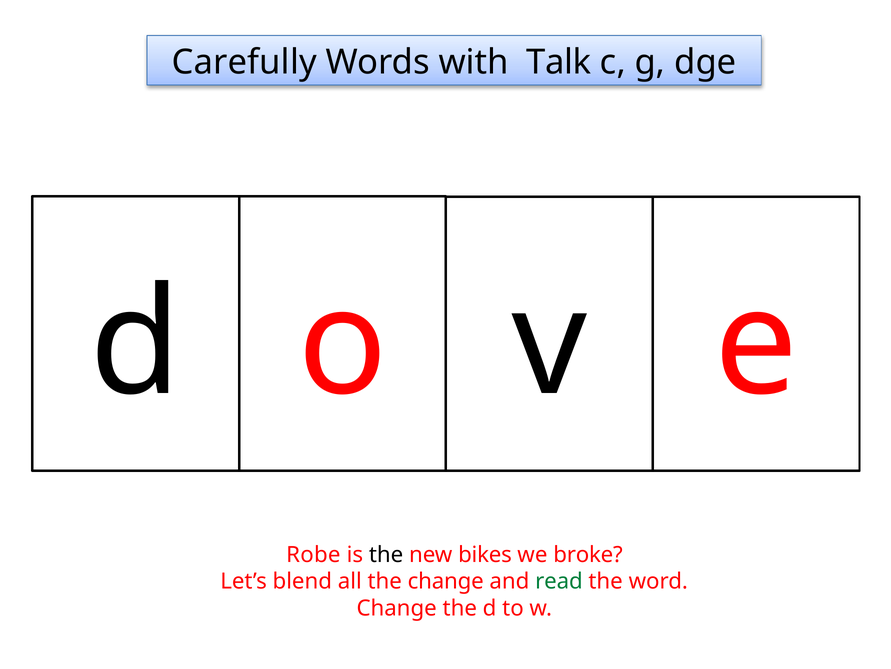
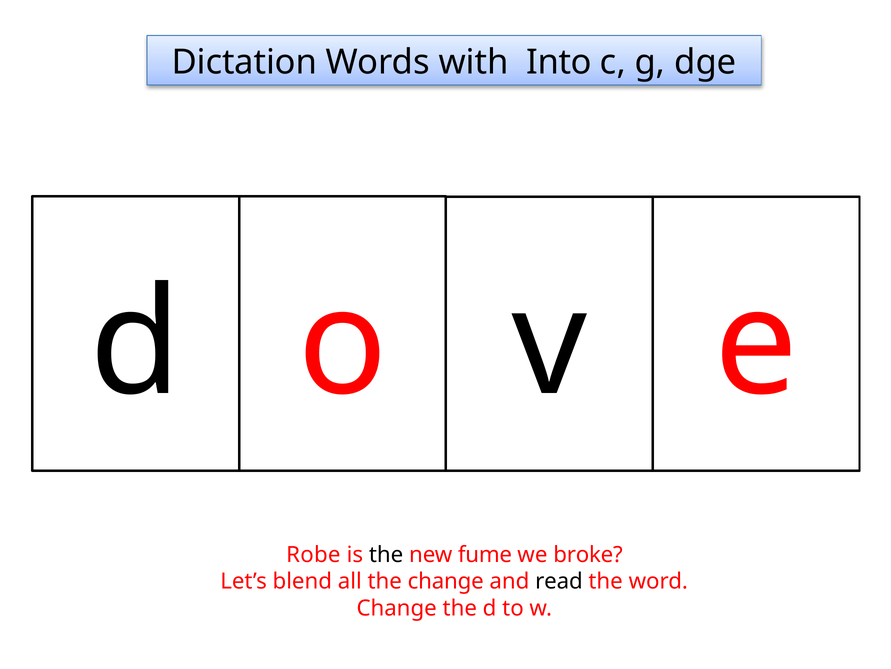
Carefully: Carefully -> Dictation
Talk: Talk -> Into
bikes: bikes -> fume
read colour: green -> black
